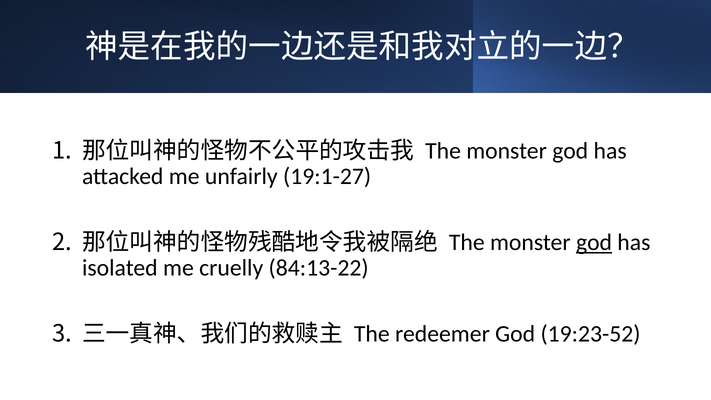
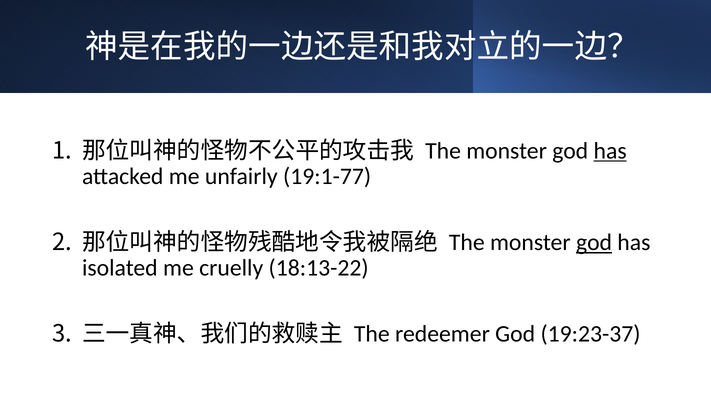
has at (610, 151) underline: none -> present
19:1-27: 19:1-27 -> 19:1-77
84:13-22: 84:13-22 -> 18:13-22
19:23-52: 19:23-52 -> 19:23-37
